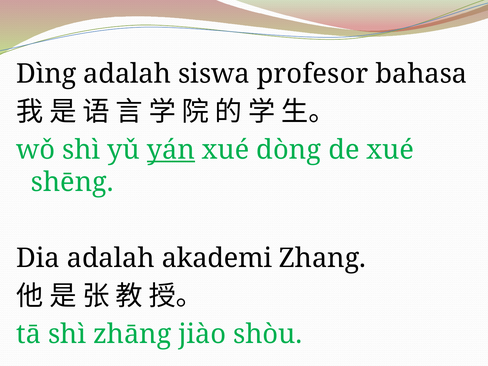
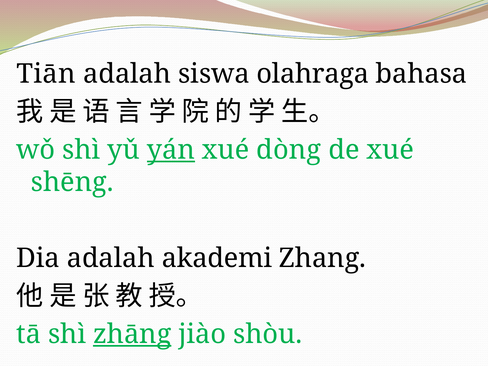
Dìng: Dìng -> Tiān
profesor: profesor -> olahraga
zhāng underline: none -> present
